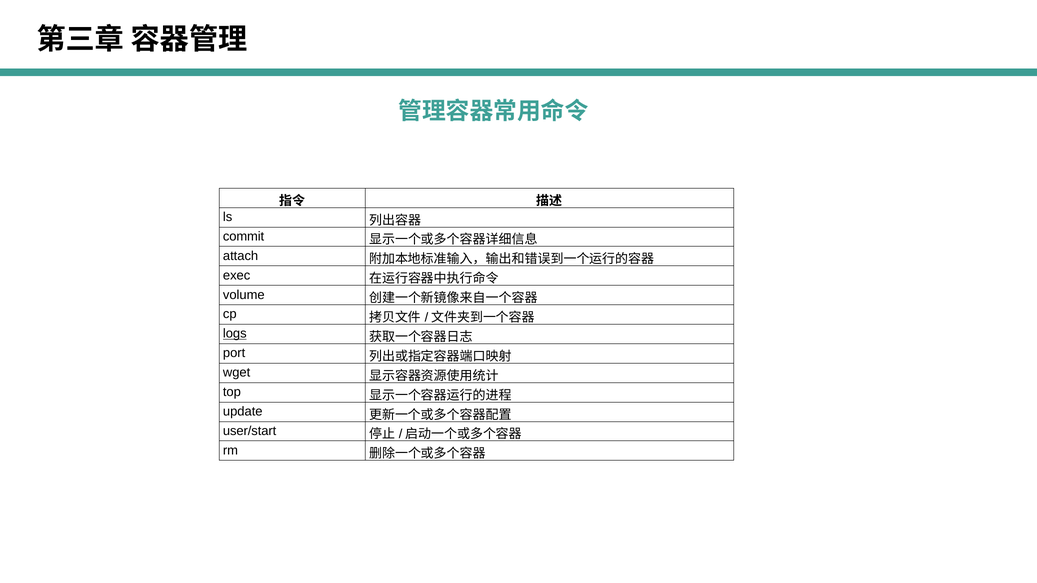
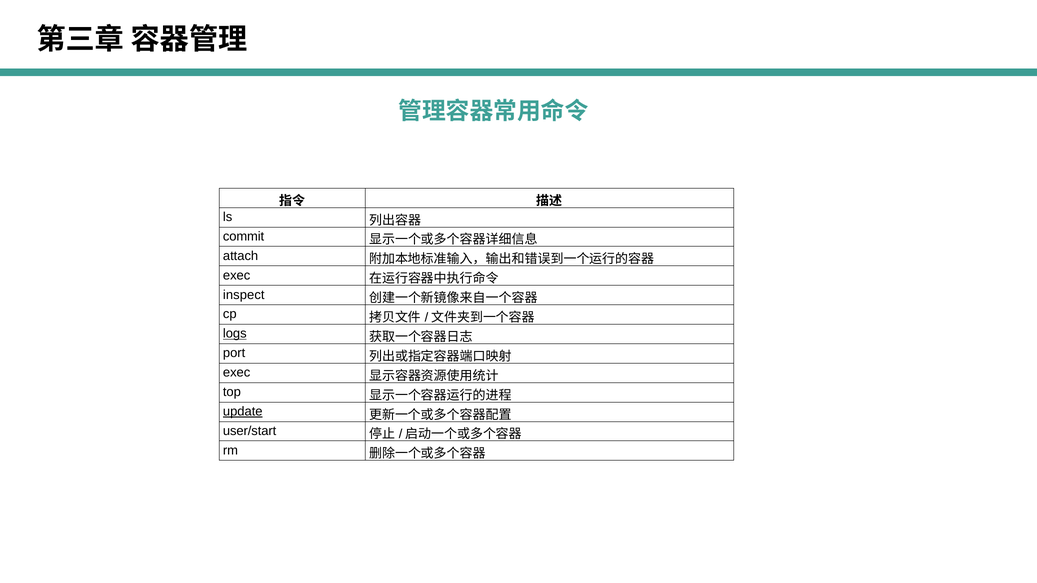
volume: volume -> inspect
wget at (237, 373): wget -> exec
update underline: none -> present
